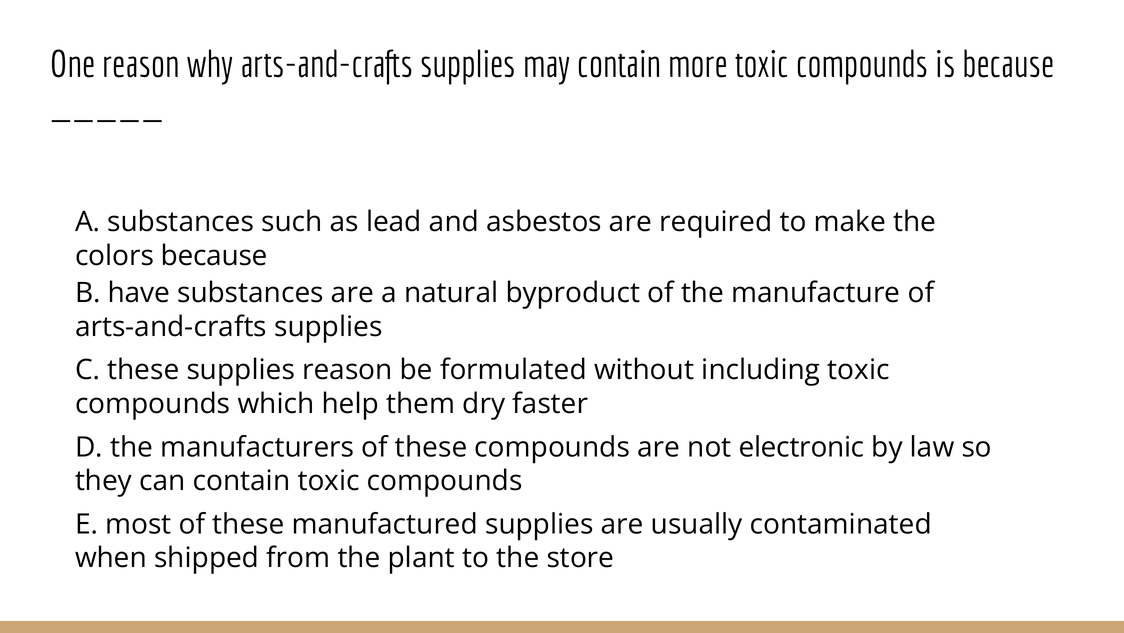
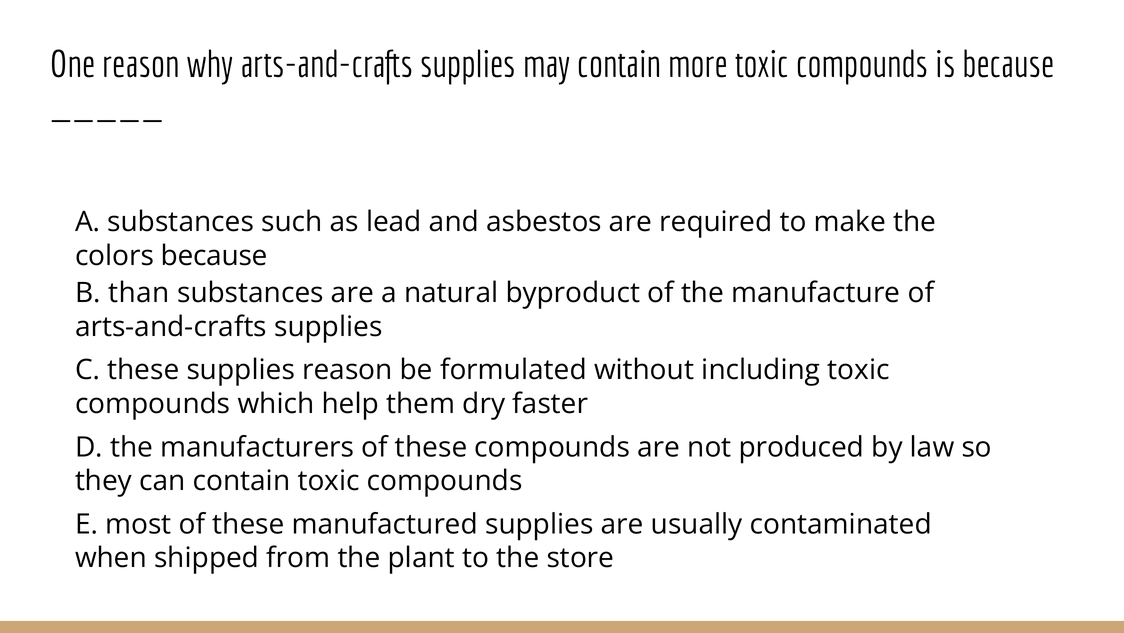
have: have -> than
electronic: electronic -> produced
